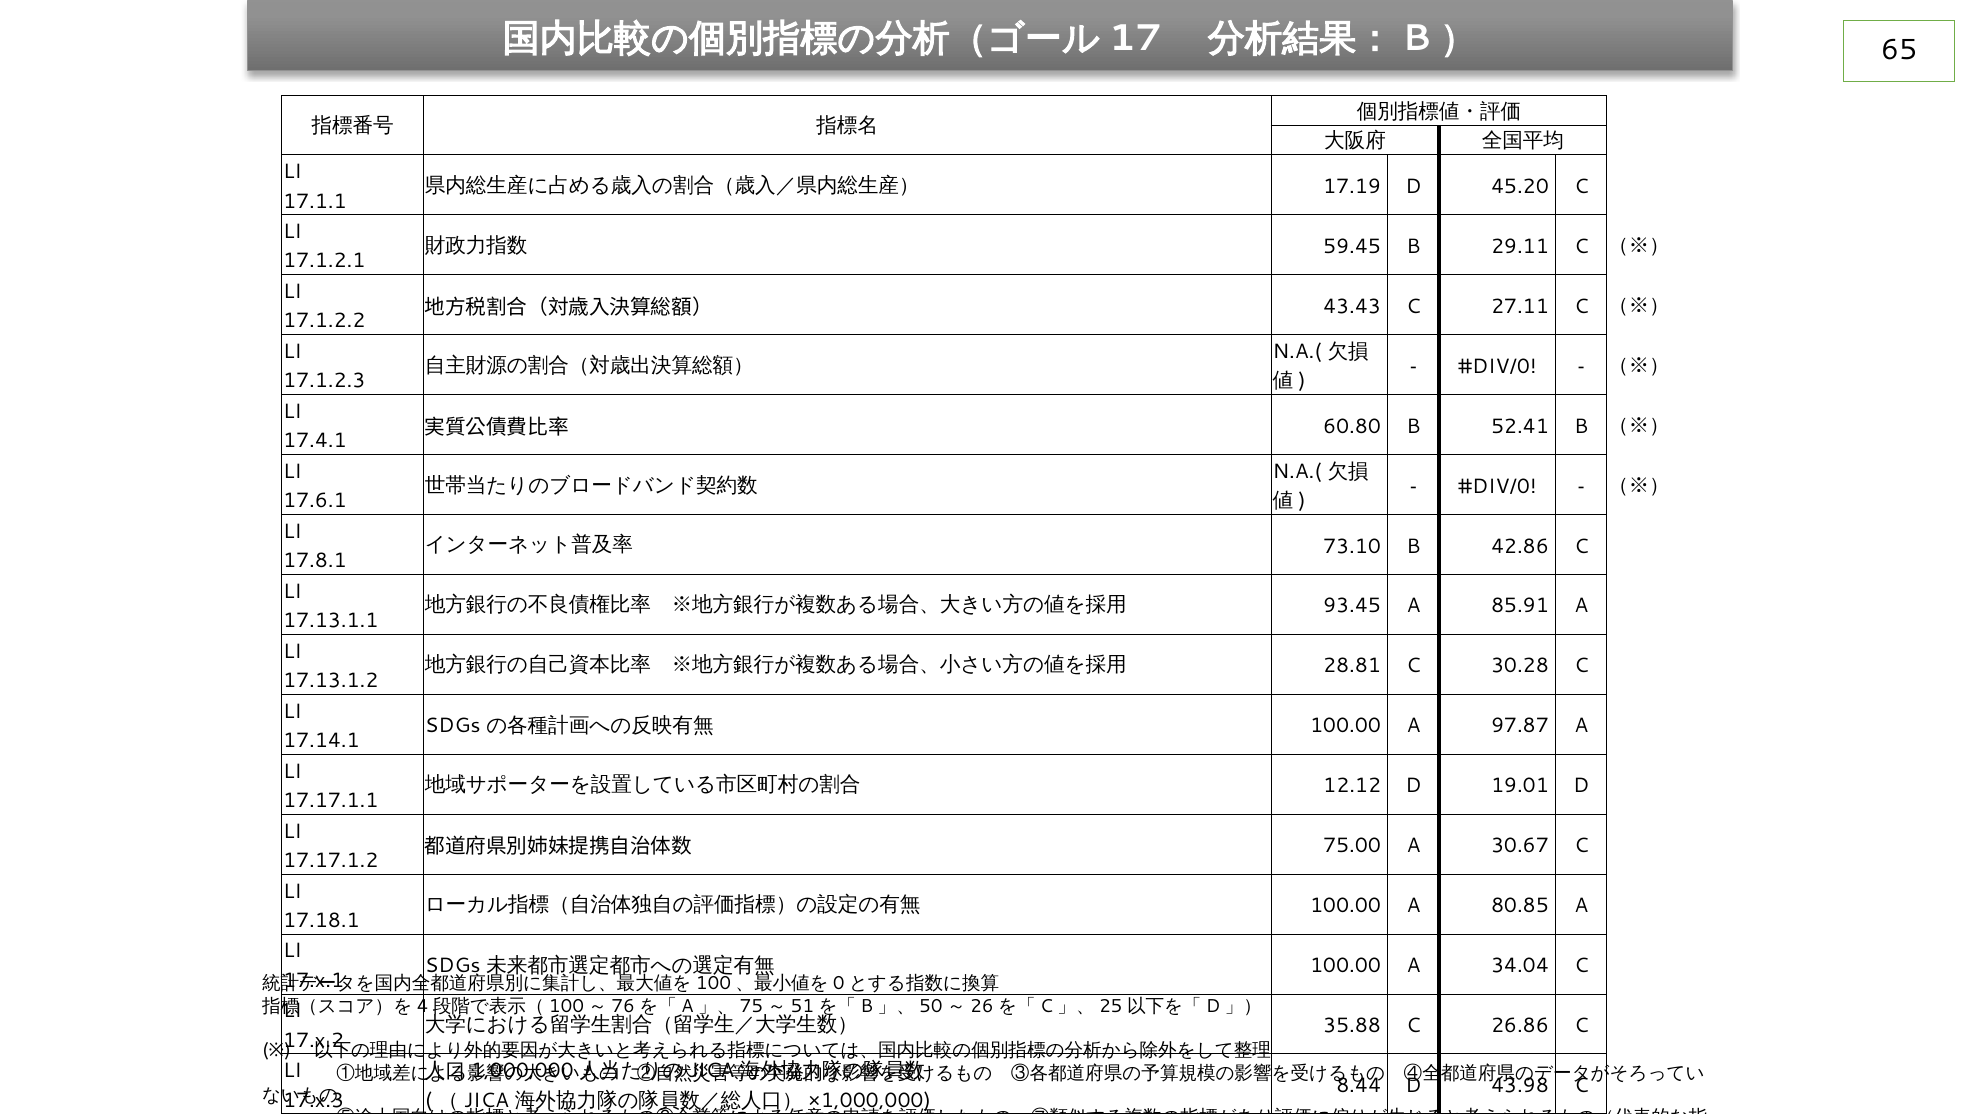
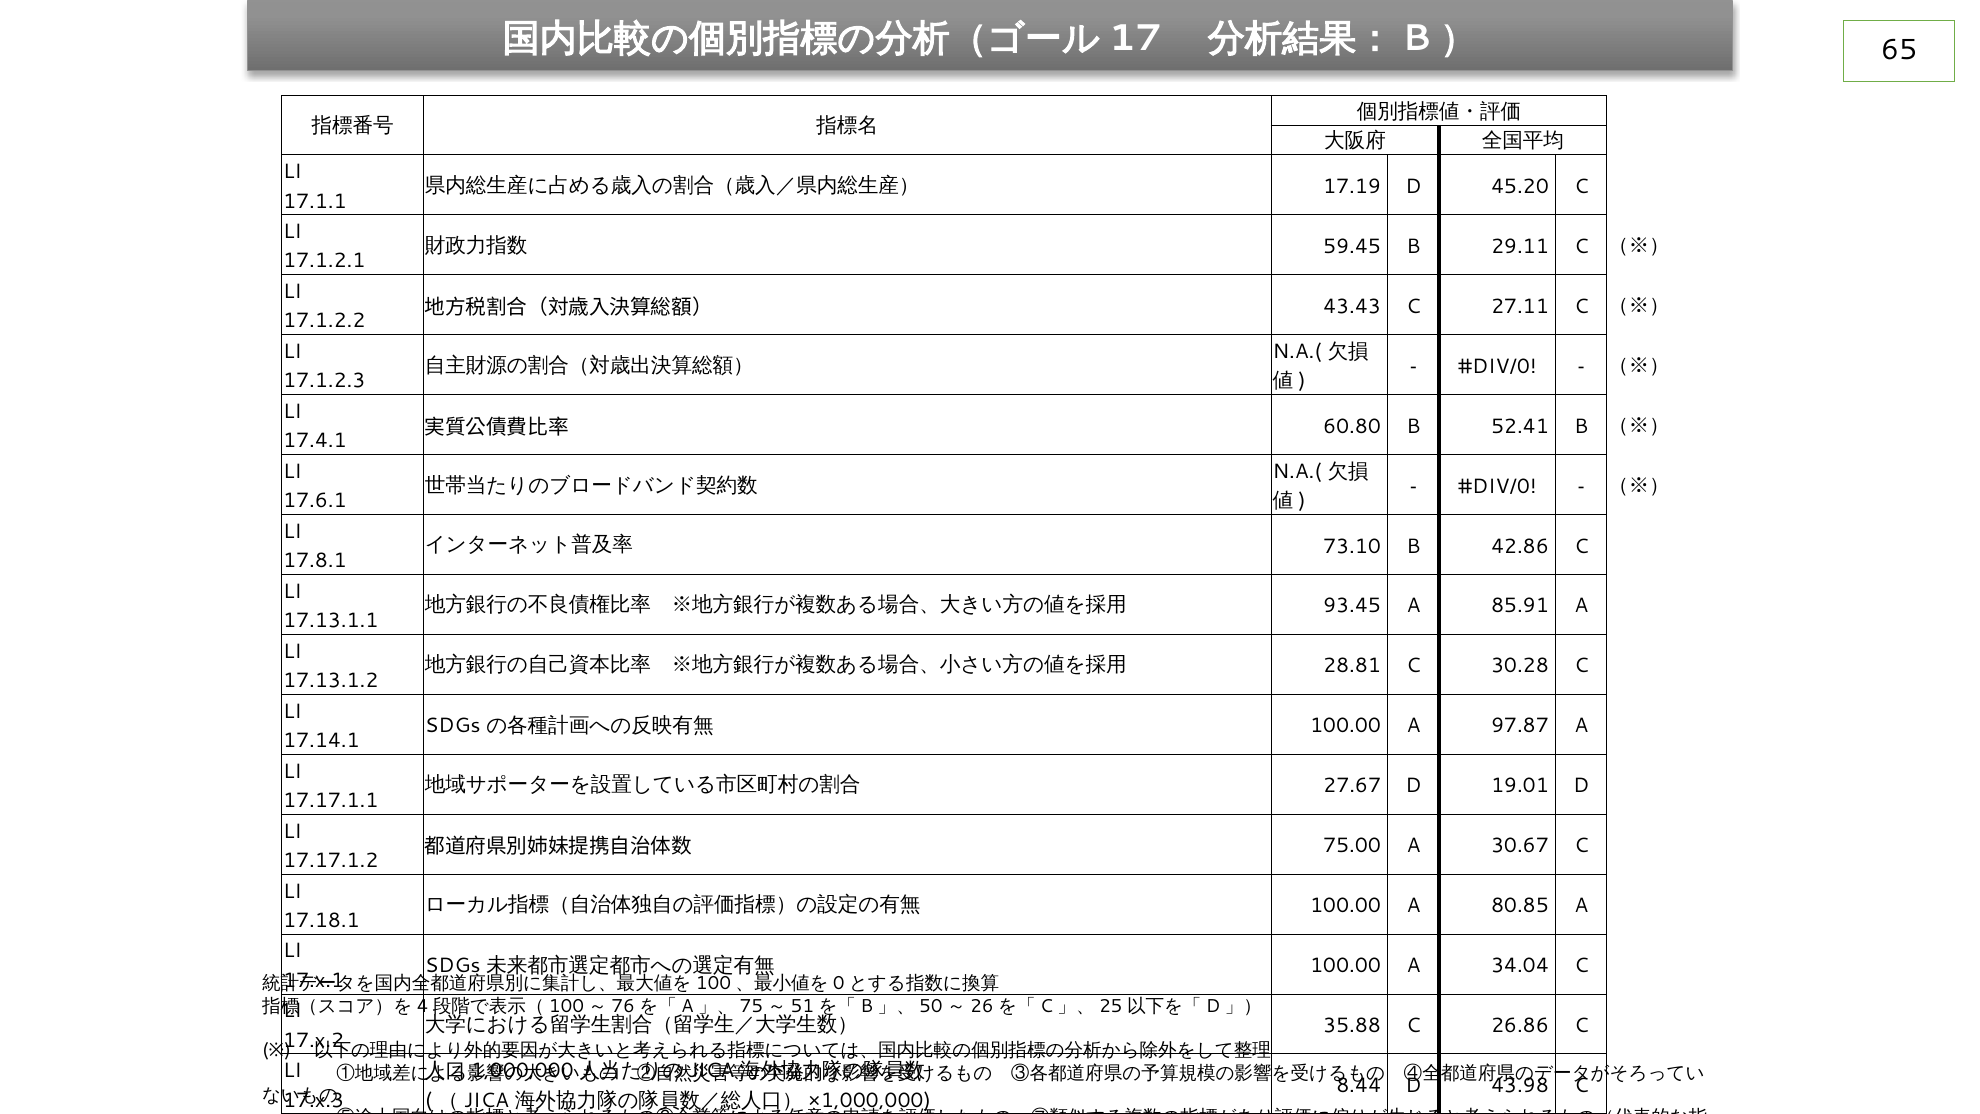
12.12: 12.12 -> 27.67
